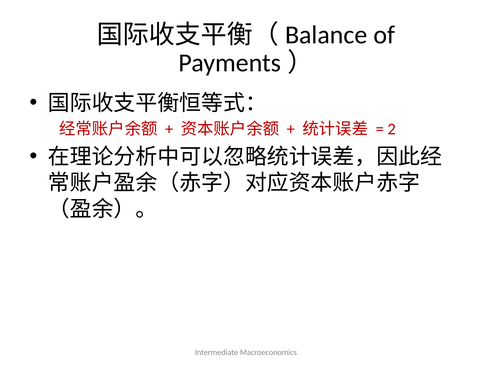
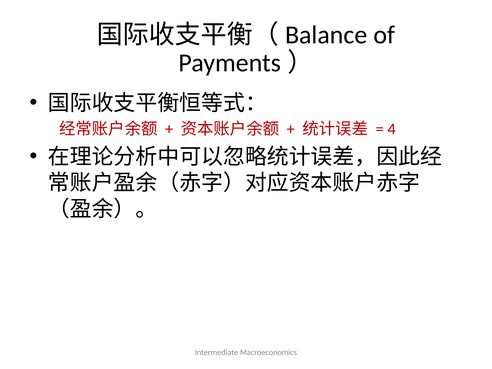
2: 2 -> 4
